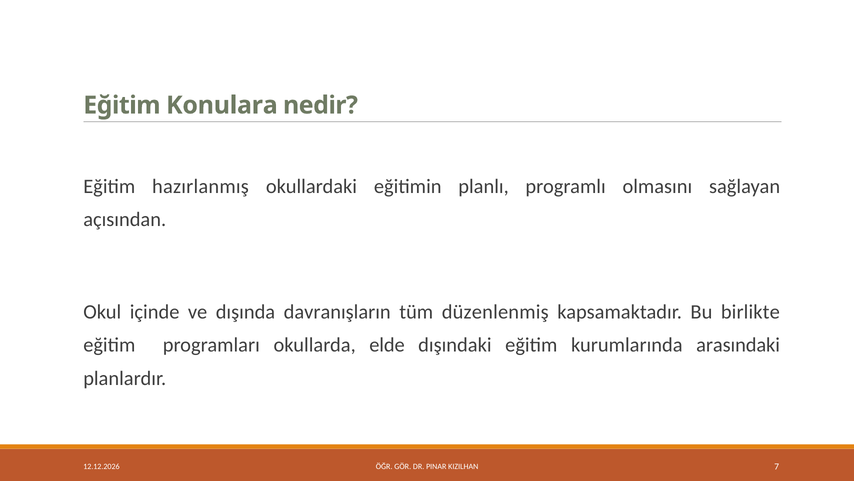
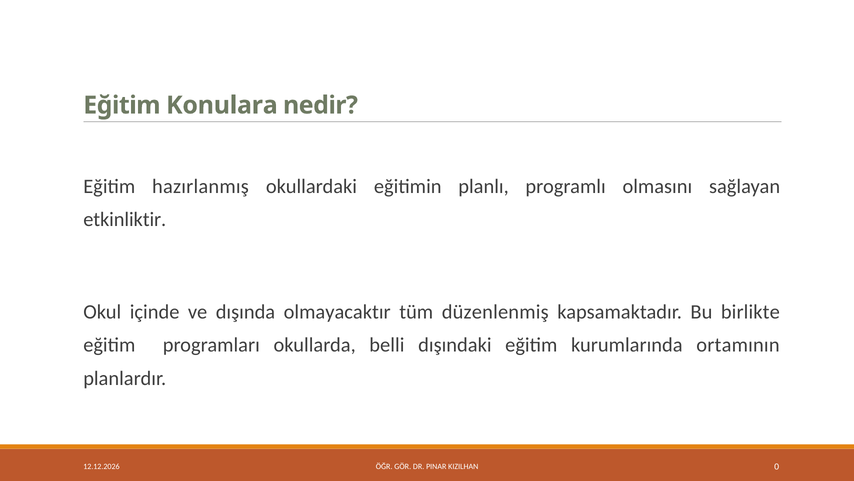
açısından: açısından -> etkinliktir
davranışların: davranışların -> olmayacaktır
elde: elde -> belli
arasındaki: arasındaki -> ortamının
7: 7 -> 0
